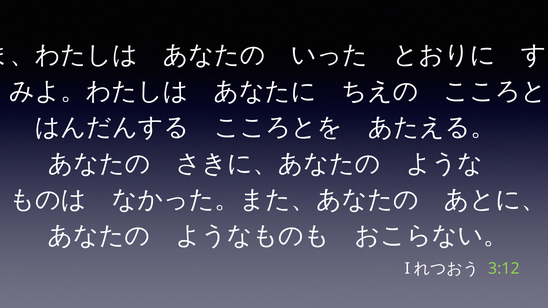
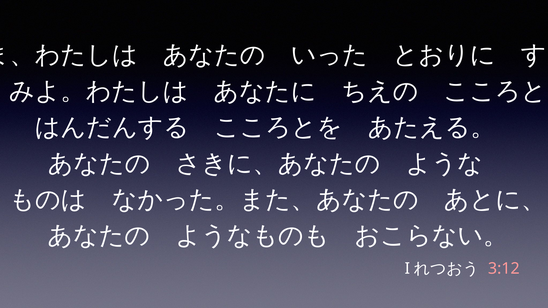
3:12 colour: light green -> pink
